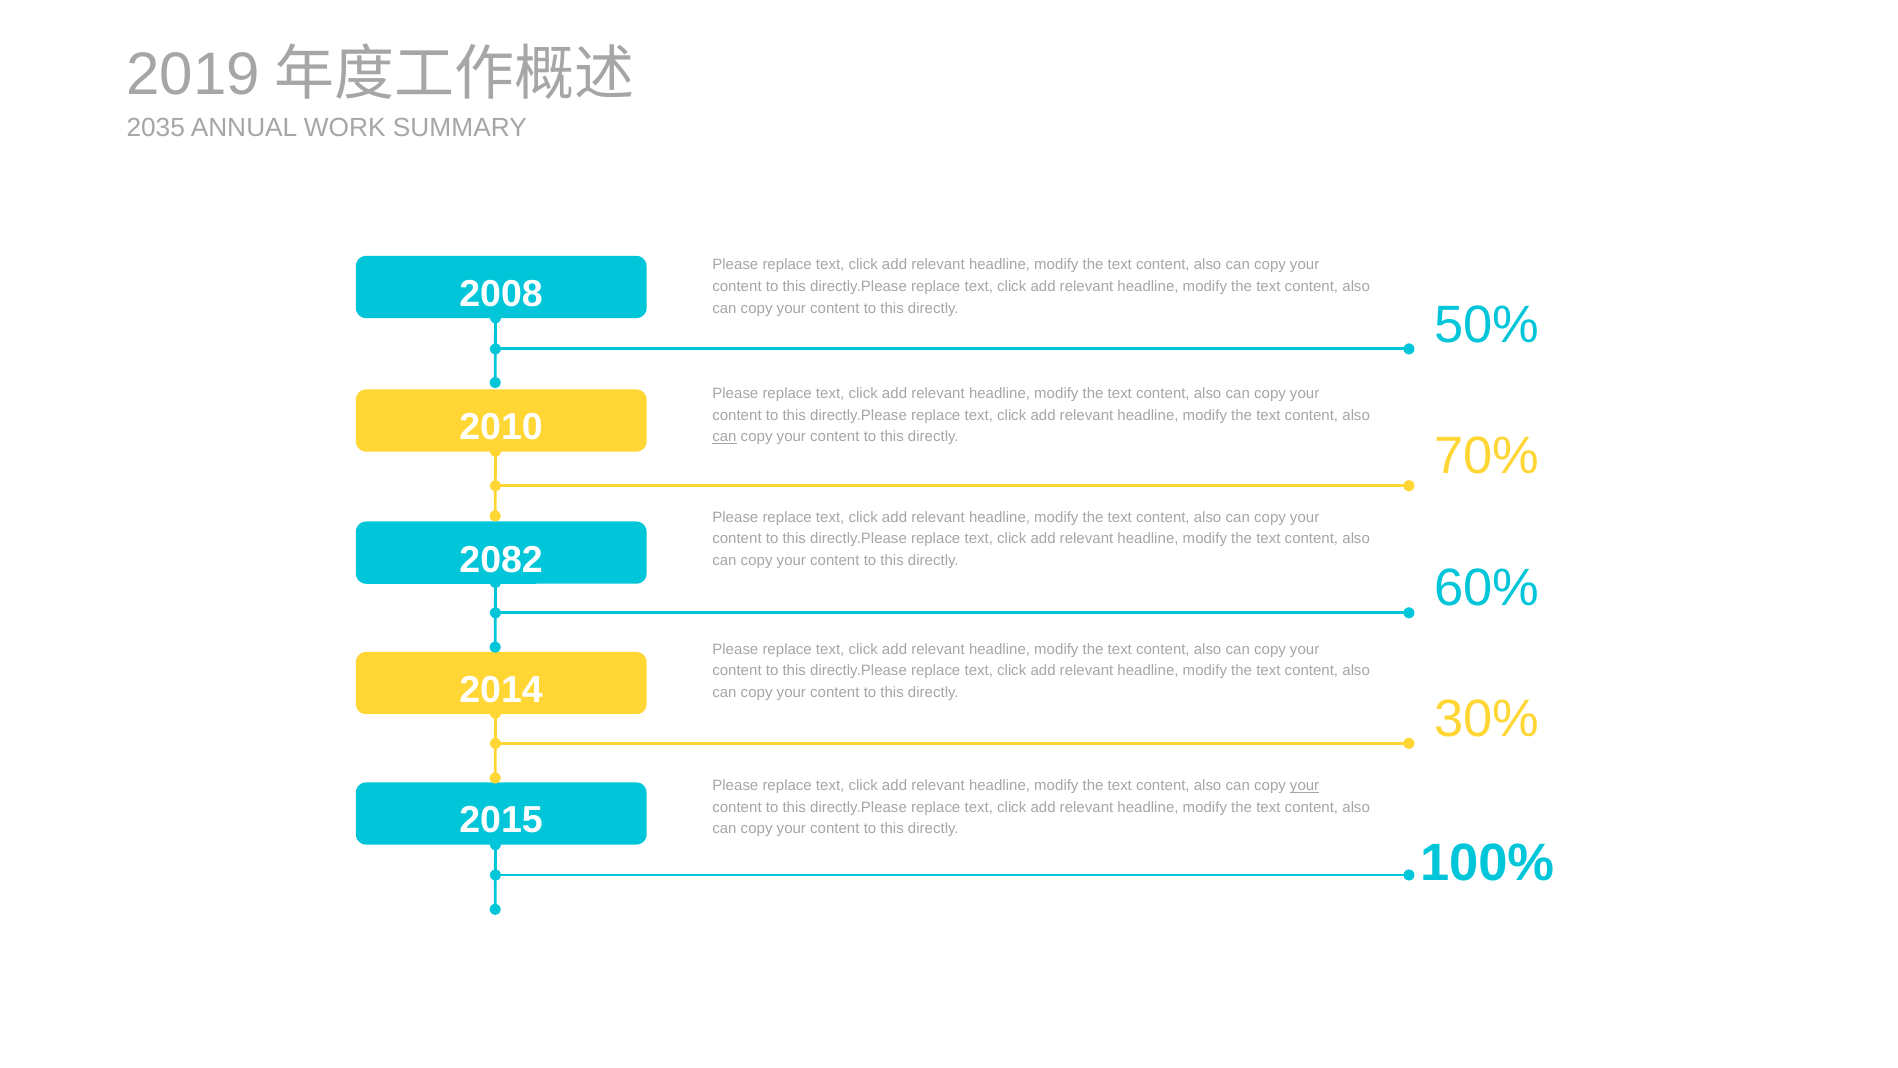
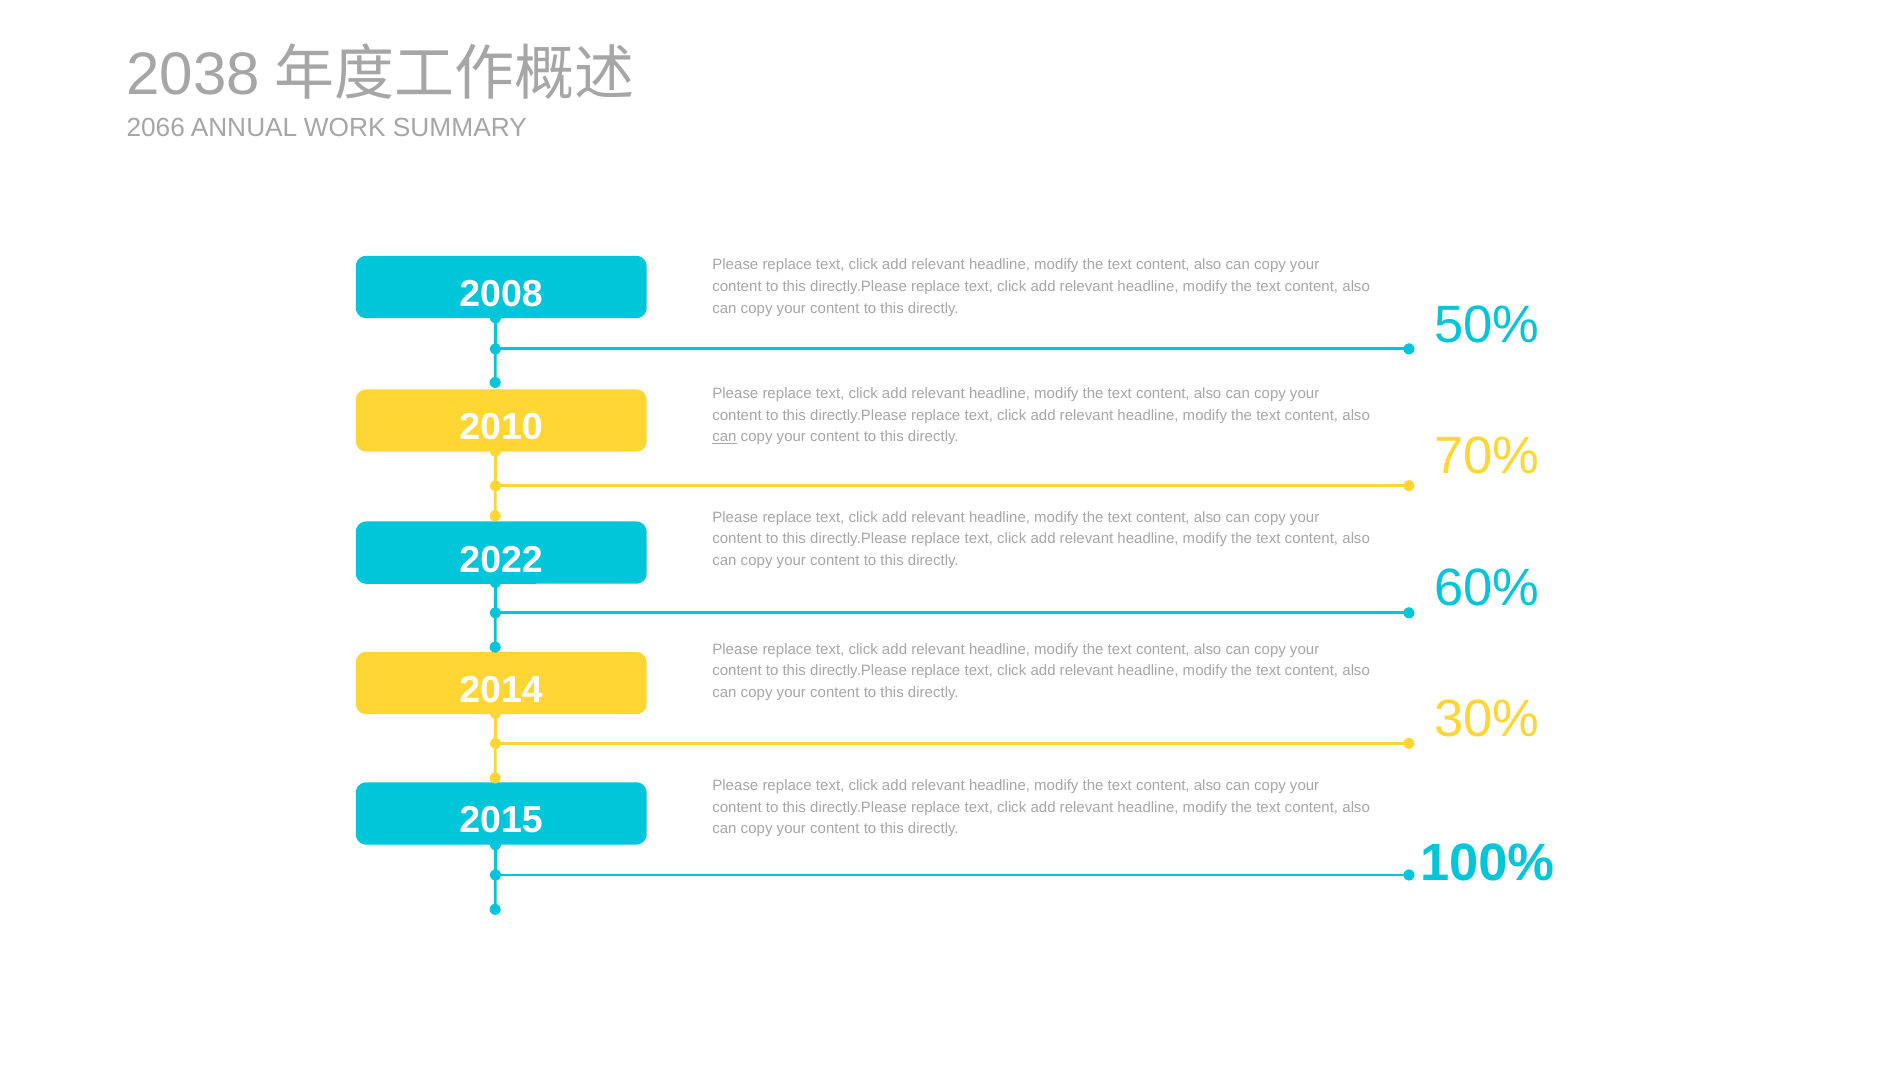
2019: 2019 -> 2038
2035: 2035 -> 2066
2082: 2082 -> 2022
your at (1305, 786) underline: present -> none
